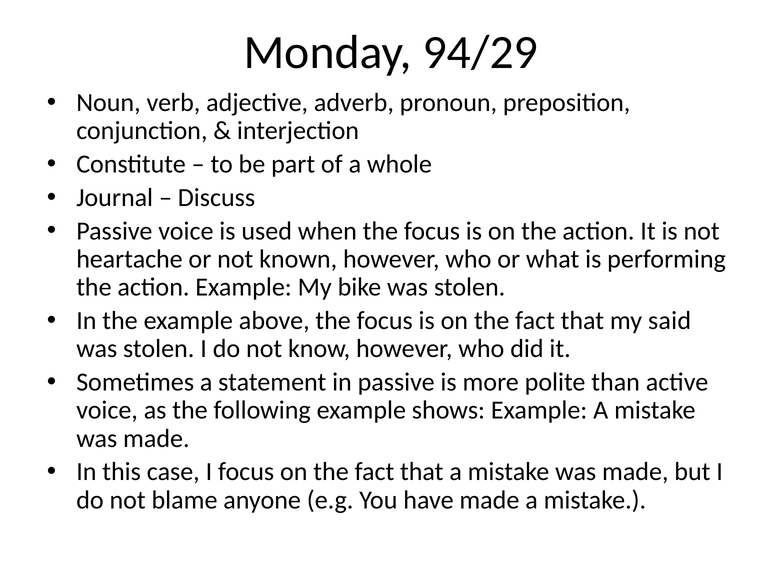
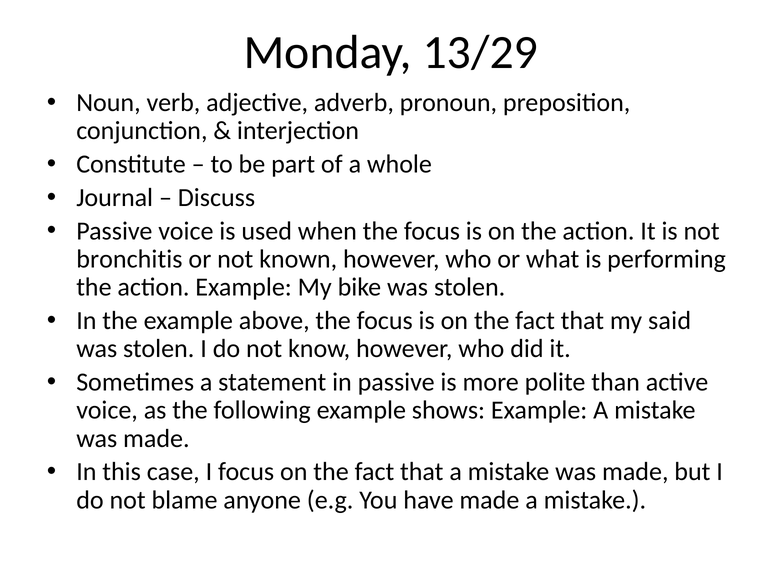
94/29: 94/29 -> 13/29
heartache: heartache -> bronchitis
